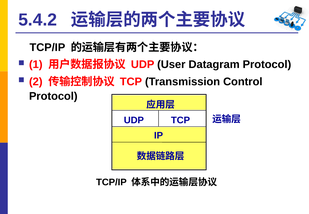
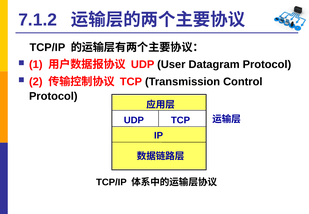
5.4.2: 5.4.2 -> 7.1.2
